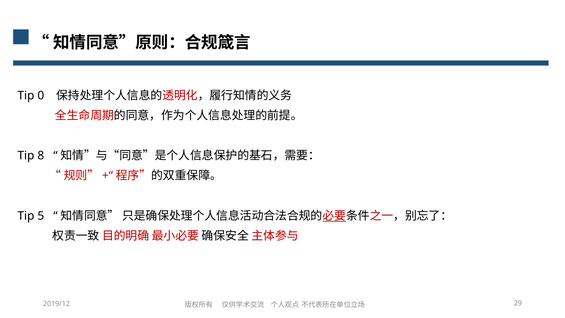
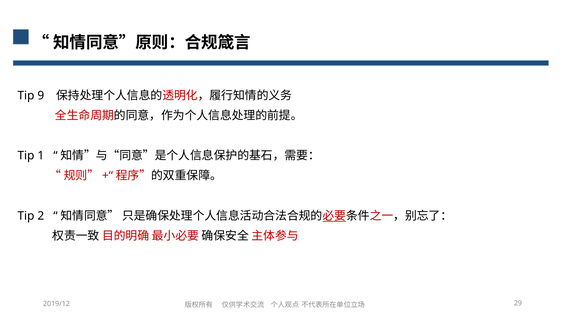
0: 0 -> 9
8: 8 -> 1
5: 5 -> 2
